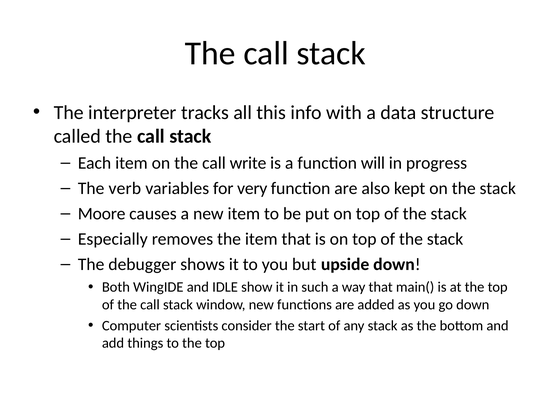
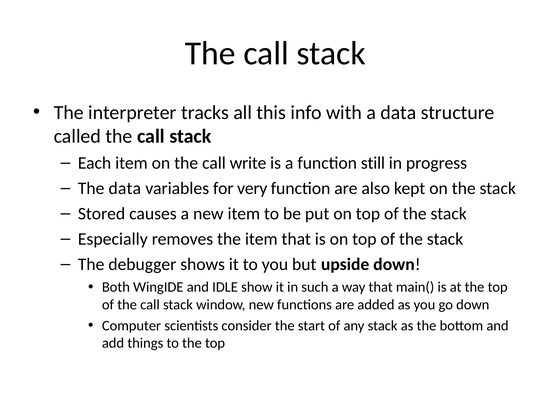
will: will -> still
The verb: verb -> data
Moore: Moore -> Stored
